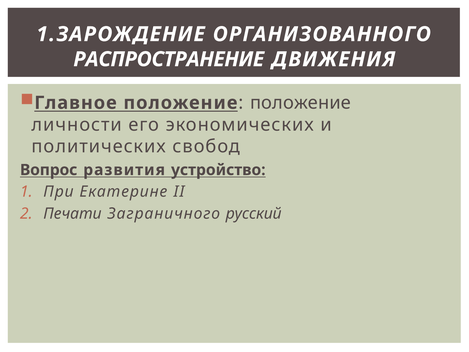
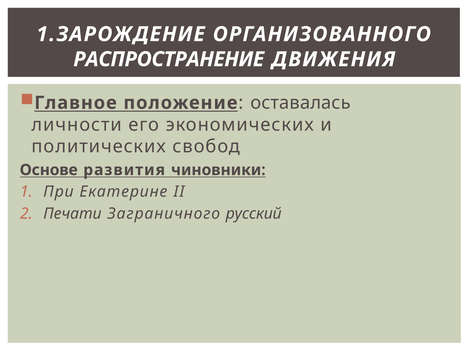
положение at (301, 103): положение -> оставалась
Вопрос: Вопрос -> Основе
устройство: устройство -> чиновники
